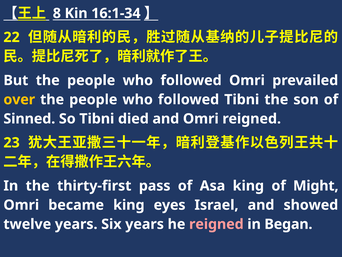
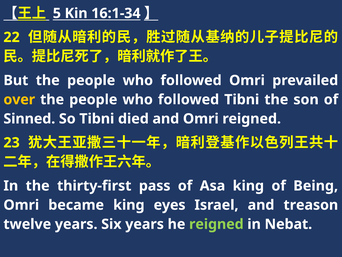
8: 8 -> 5
Might: Might -> Being
showed: showed -> treason
reigned at (216, 224) colour: pink -> light green
Began: Began -> Nebat
